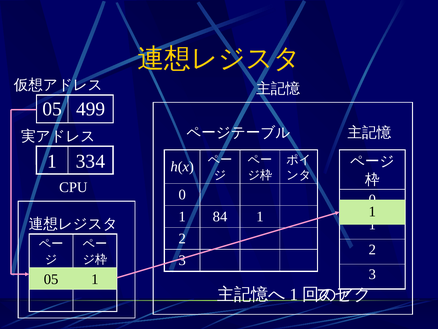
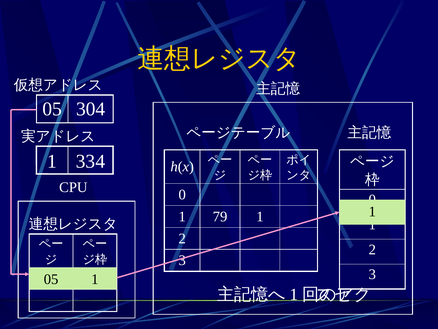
499: 499 -> 304
84: 84 -> 79
